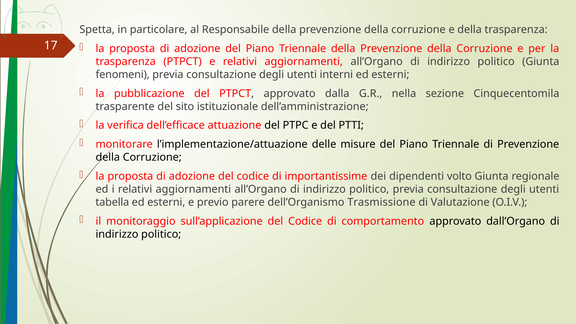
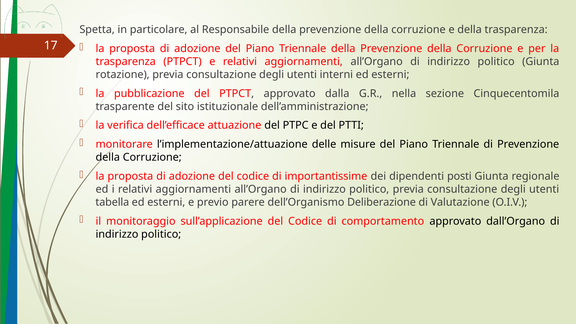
fenomeni: fenomeni -> rotazione
volto: volto -> posti
Trasmissione: Trasmissione -> Deliberazione
